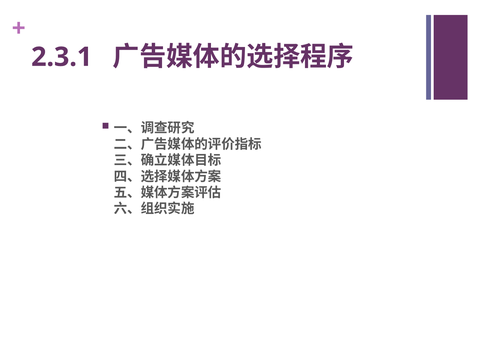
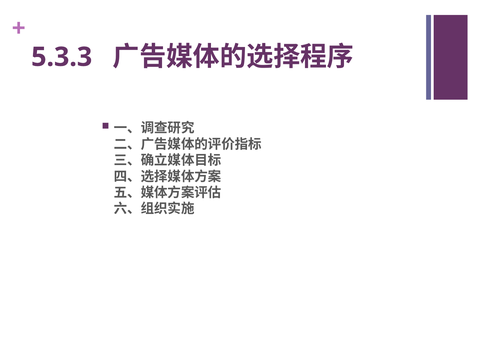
2.3.1: 2.3.1 -> 5.3.3
